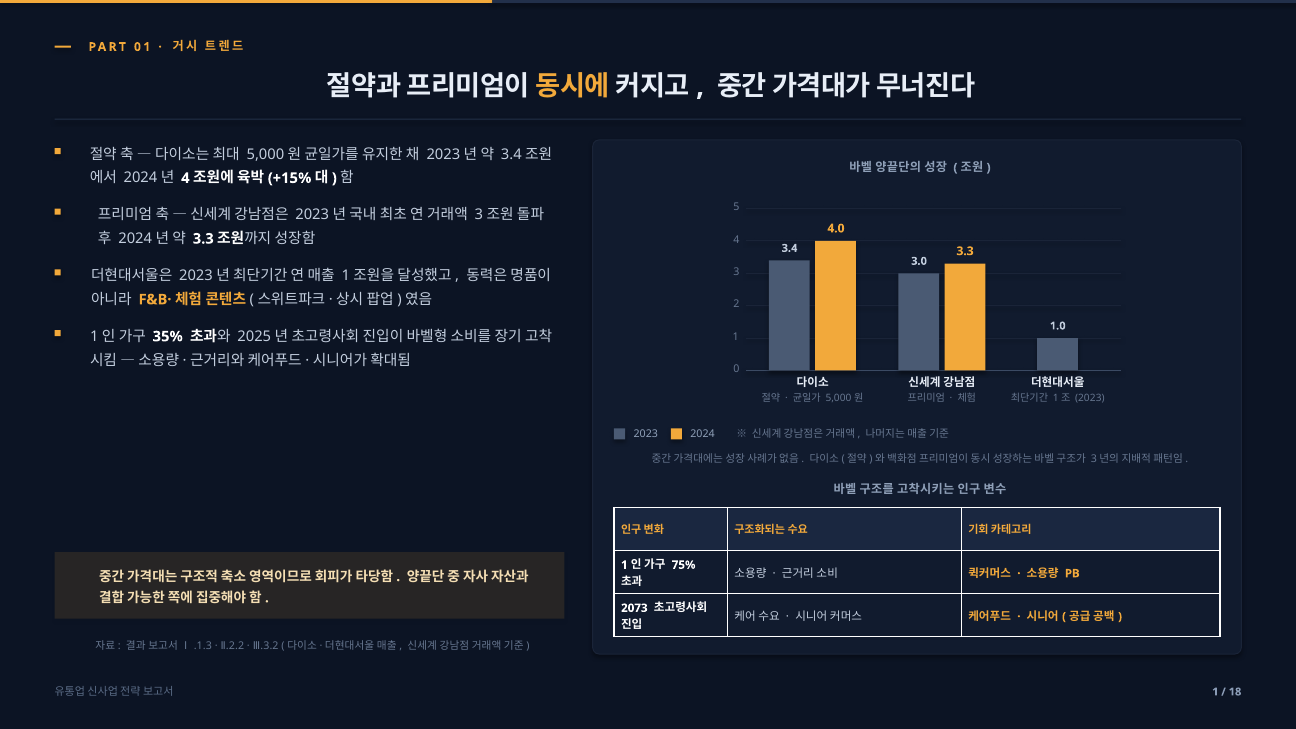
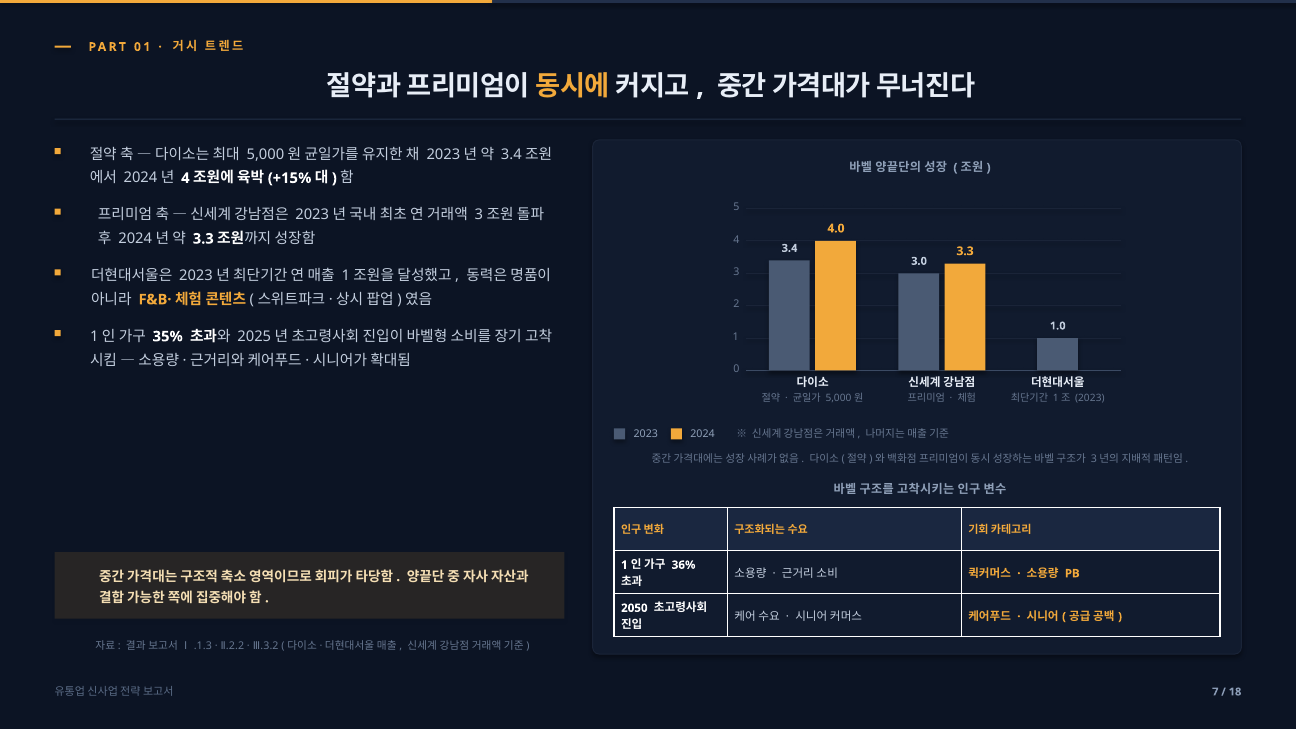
75%: 75% -> 36%
2073: 2073 -> 2050
1 at (1215, 692): 1 -> 7
